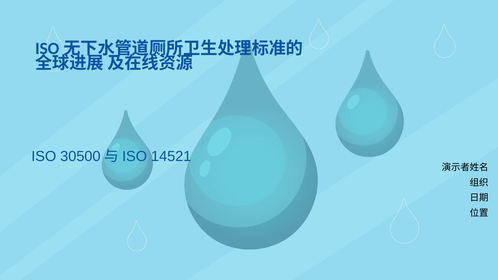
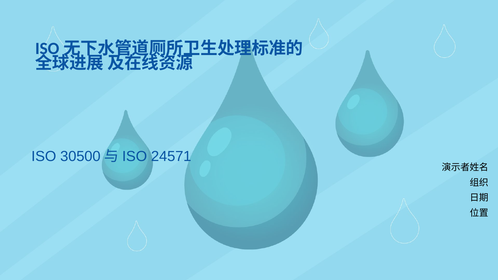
14521: 14521 -> 24571
